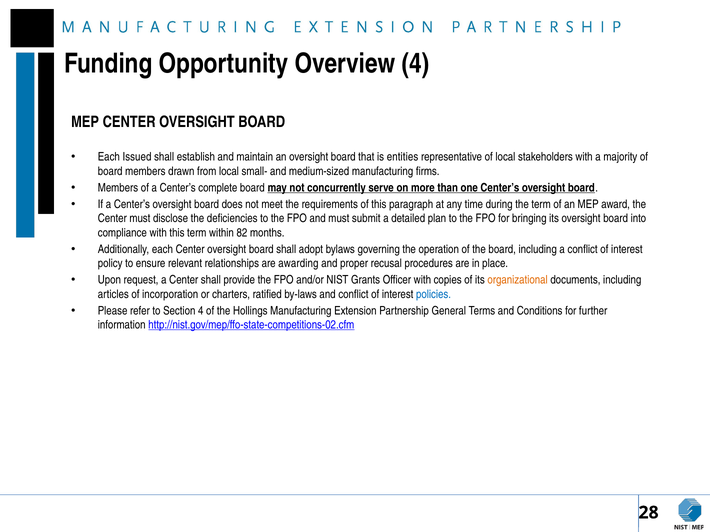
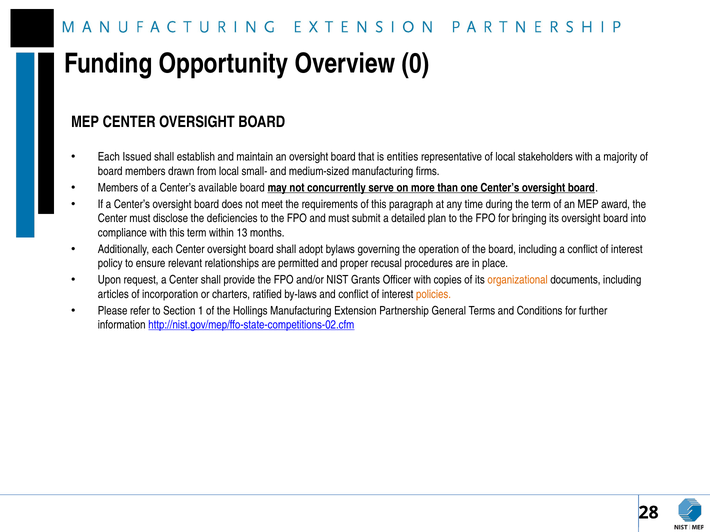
Overview 4: 4 -> 0
complete: complete -> available
82: 82 -> 13
awarding: awarding -> permitted
policies colour: blue -> orange
Section 4: 4 -> 1
